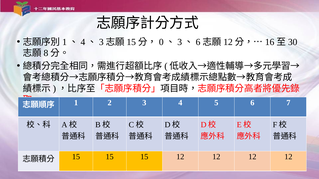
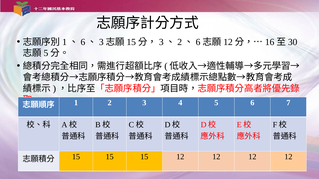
4 at (83, 42): 4 -> 6
0 at (161, 42): 0 -> 3
3 at (180, 42): 3 -> 2
8 at (46, 53): 8 -> 5
